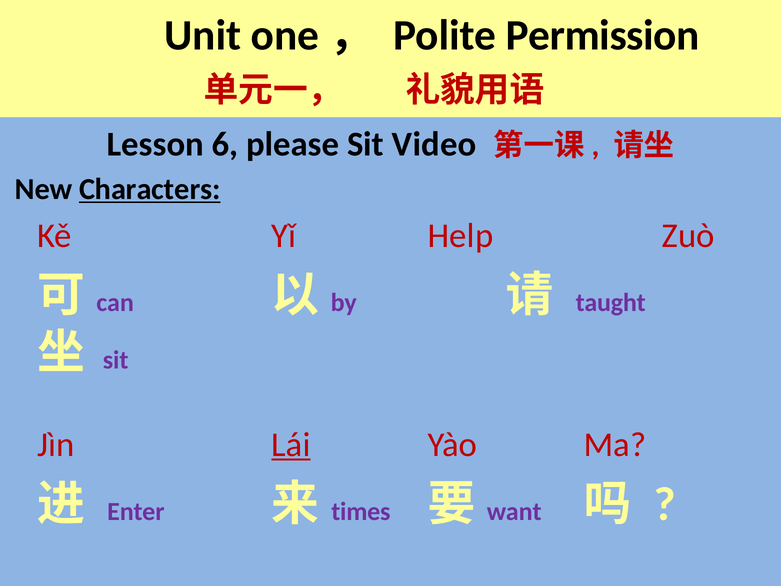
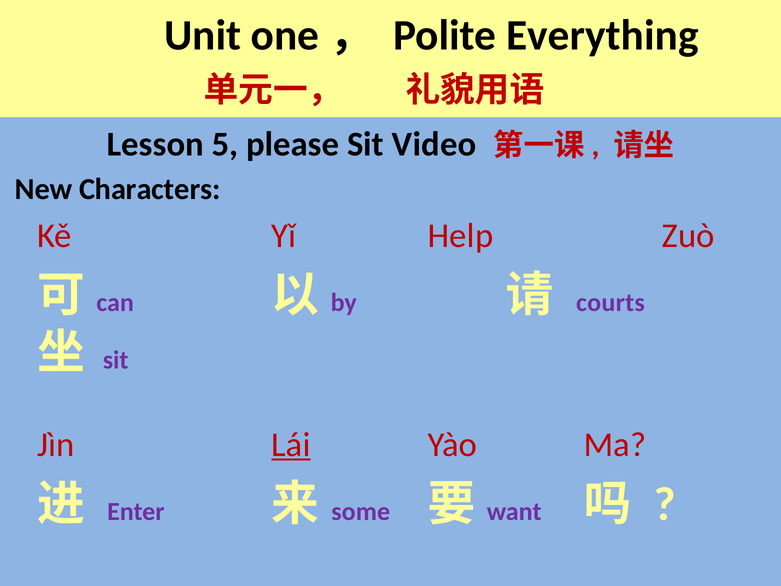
Permission: Permission -> Everything
6: 6 -> 5
Characters underline: present -> none
taught: taught -> courts
times: times -> some
